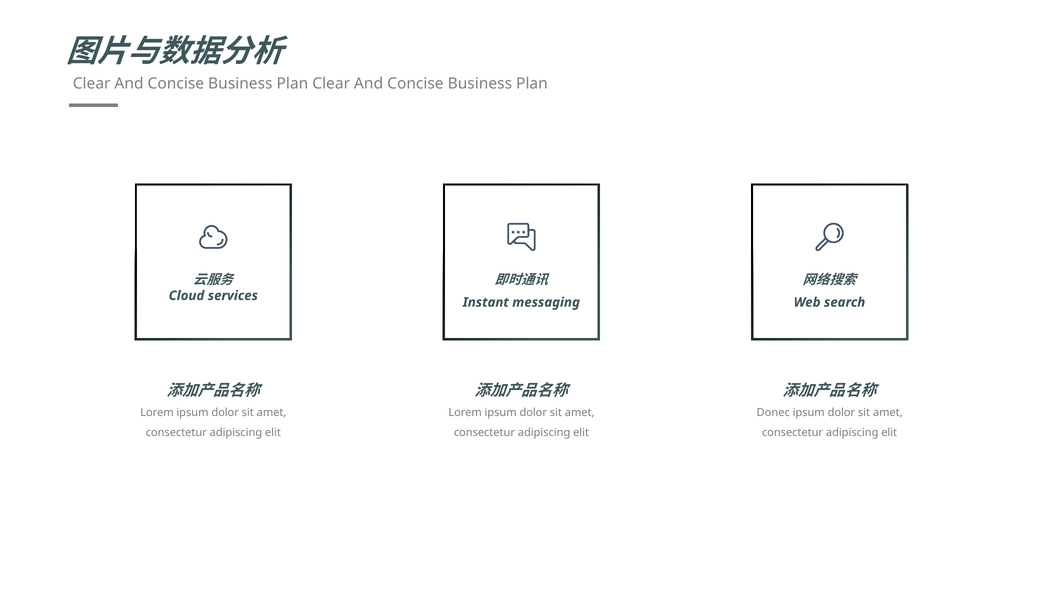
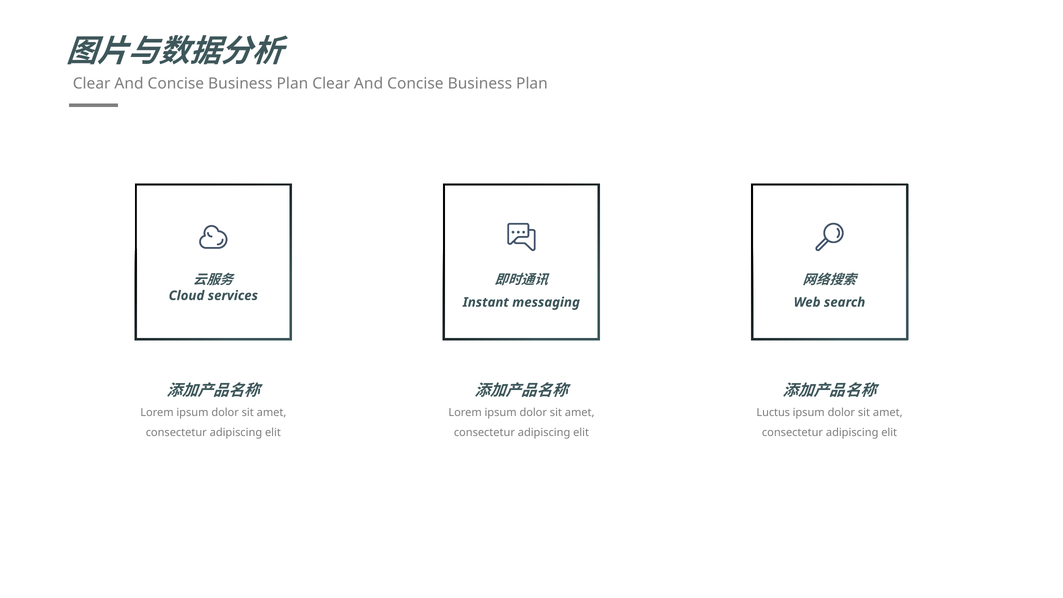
Donec: Donec -> Luctus
